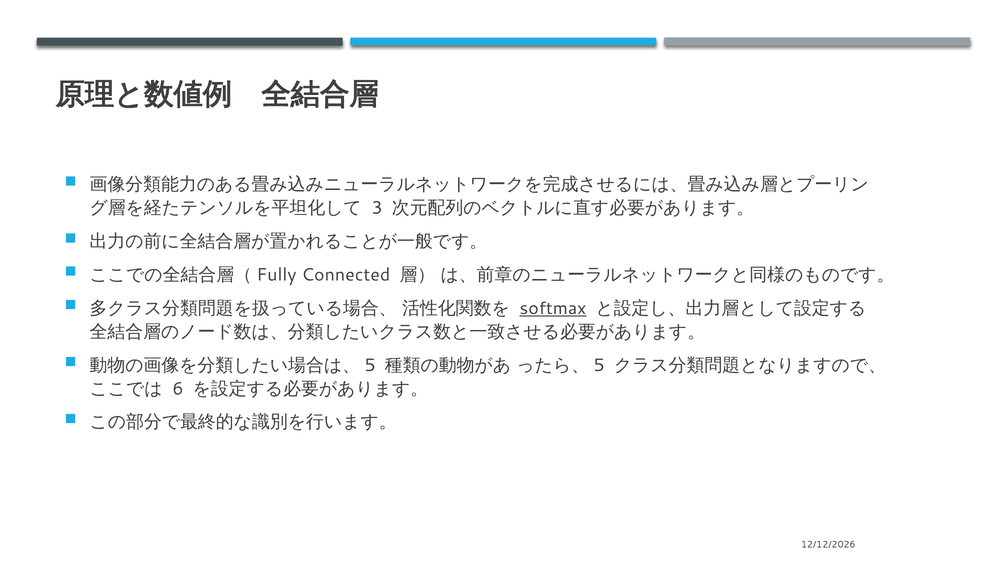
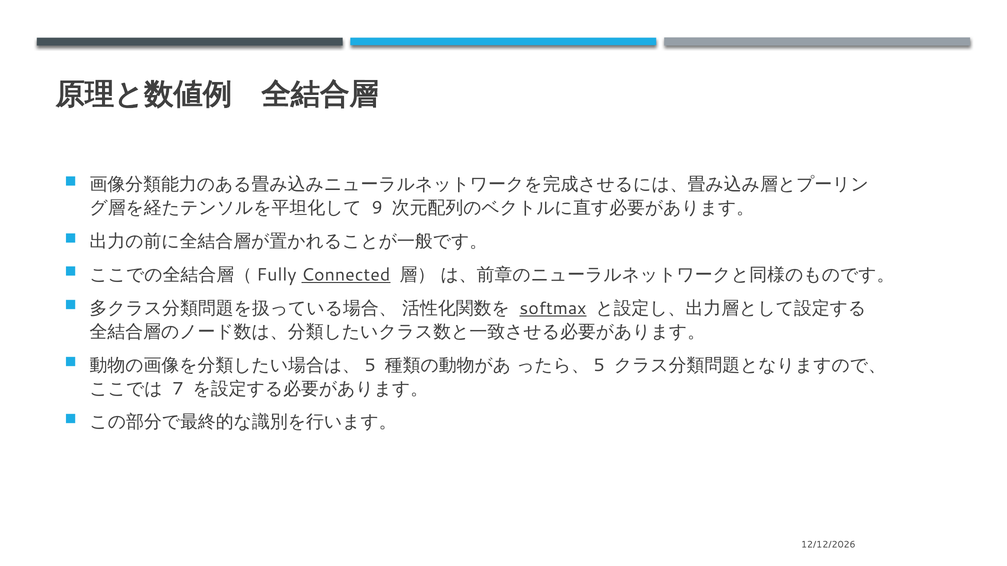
3: 3 -> 9
Connected underline: none -> present
6: 6 -> 7
